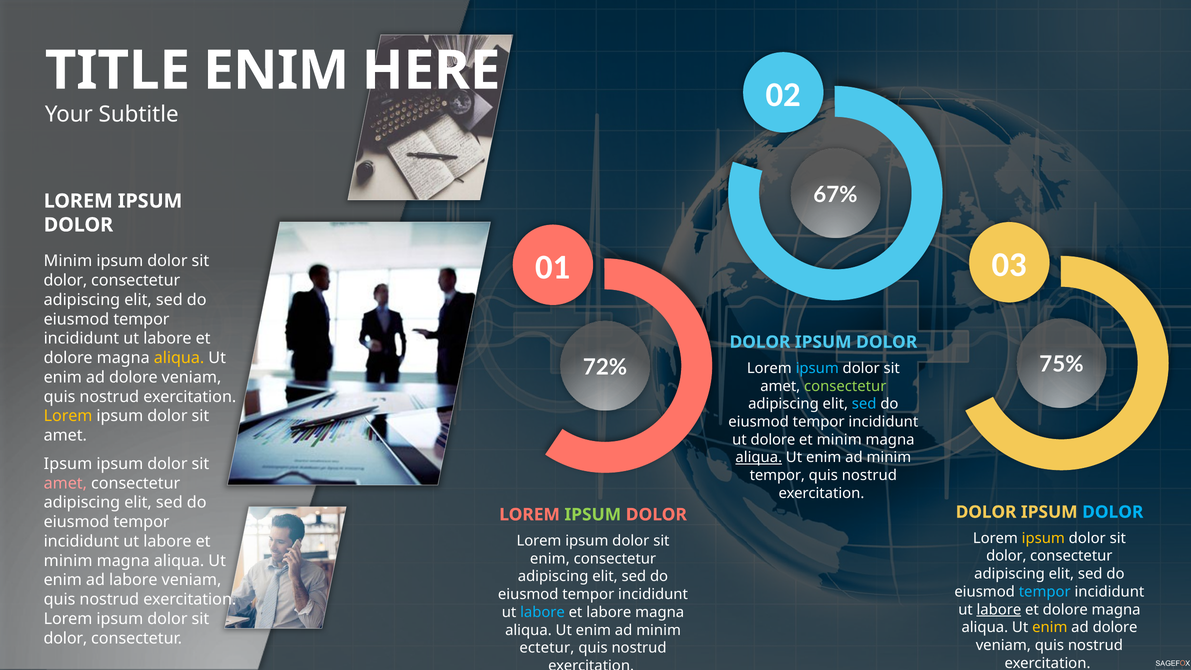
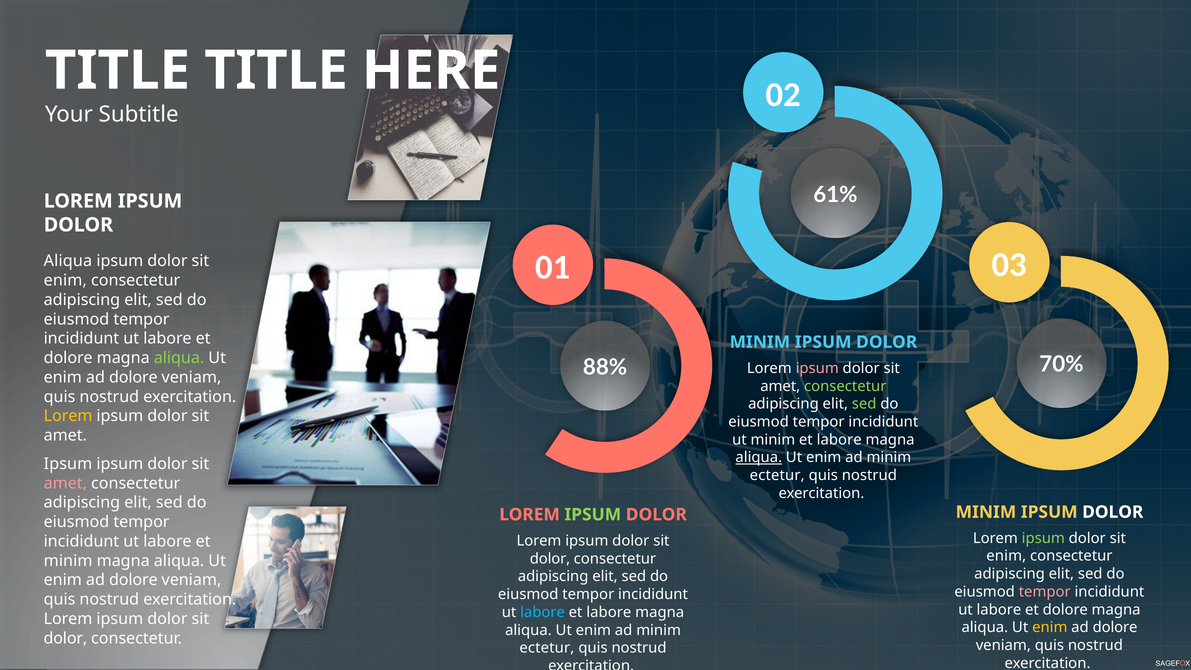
ENIM at (276, 71): ENIM -> TITLE
67%: 67% -> 61%
Minim at (68, 261): Minim -> Aliqua
dolor at (65, 280): dolor -> enim
DOLOR at (760, 342): DOLOR -> MINIM
aliqua at (179, 358) colour: yellow -> light green
75%: 75% -> 70%
72%: 72% -> 88%
ipsum at (817, 368) colour: light blue -> pink
sed at (864, 404) colour: light blue -> light green
ut dolore: dolore -> minim
minim at (839, 440): minim -> labore
tempor at (777, 475): tempor -> ectetur
DOLOR at (986, 512): DOLOR -> MINIM
DOLOR at (1113, 512) colour: light blue -> white
ipsum at (1043, 538) colour: yellow -> light green
dolor at (1006, 556): dolor -> enim
enim at (550, 559): enim -> dolor
labore at (133, 580): labore -> dolore
tempor at (1045, 592) colour: light blue -> pink
labore at (999, 610) underline: present -> none
